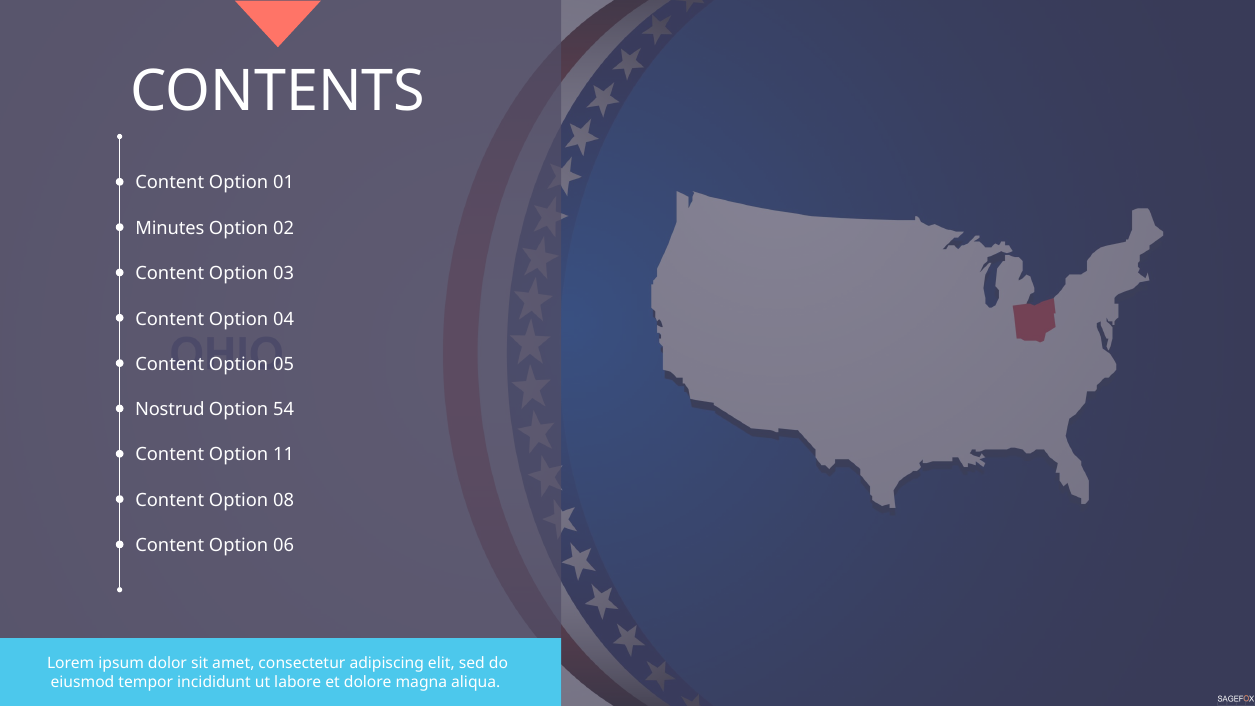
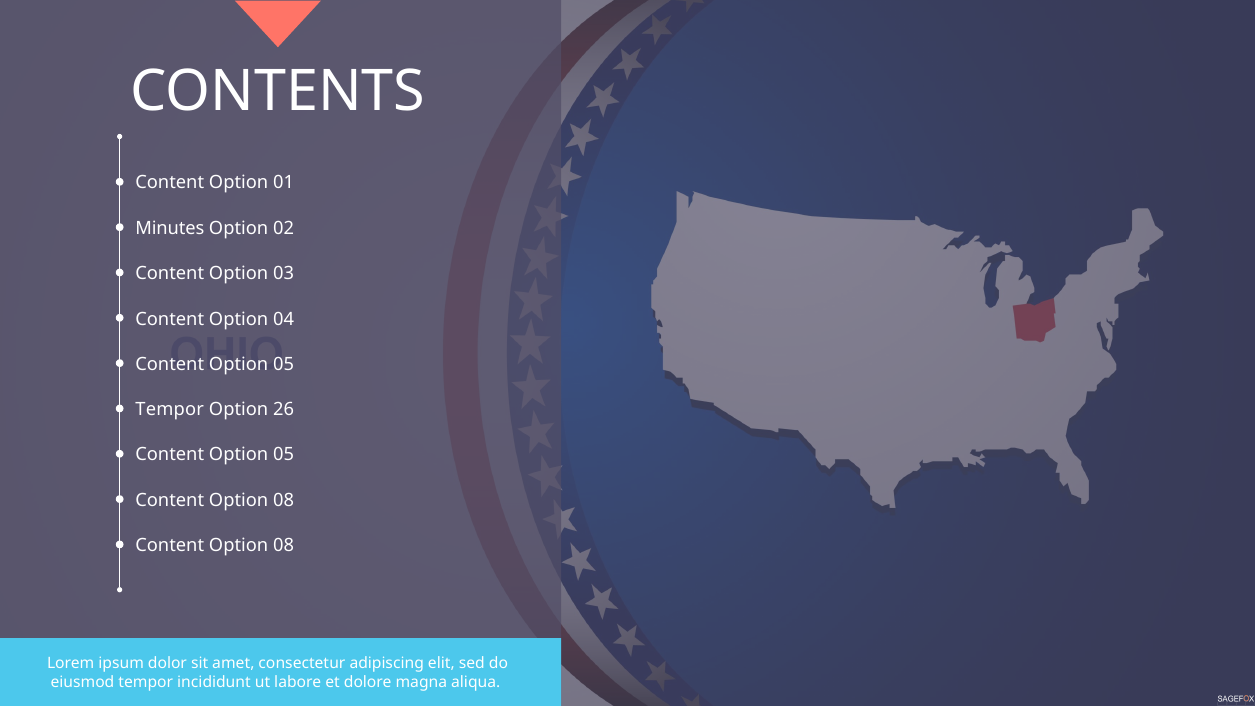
Nostrud at (170, 410): Nostrud -> Tempor
54: 54 -> 26
11 at (284, 455): 11 -> 05
06 at (284, 546): 06 -> 08
